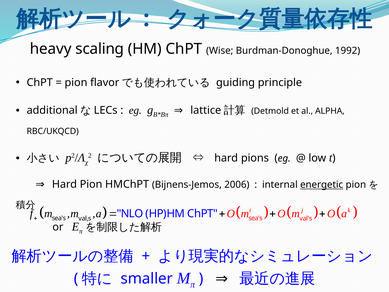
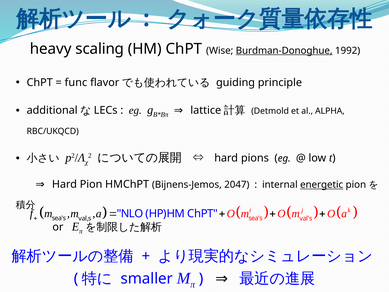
Burdman-Donoghue underline: none -> present
pion at (76, 83): pion -> func
2006: 2006 -> 2047
